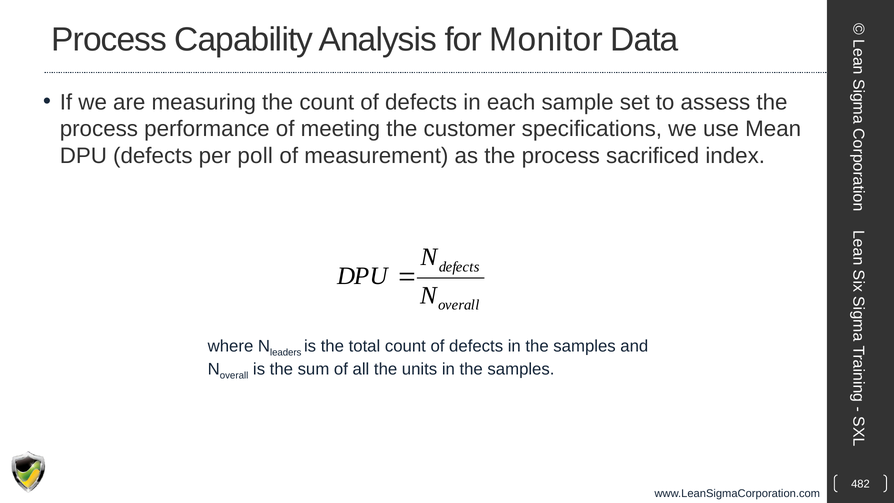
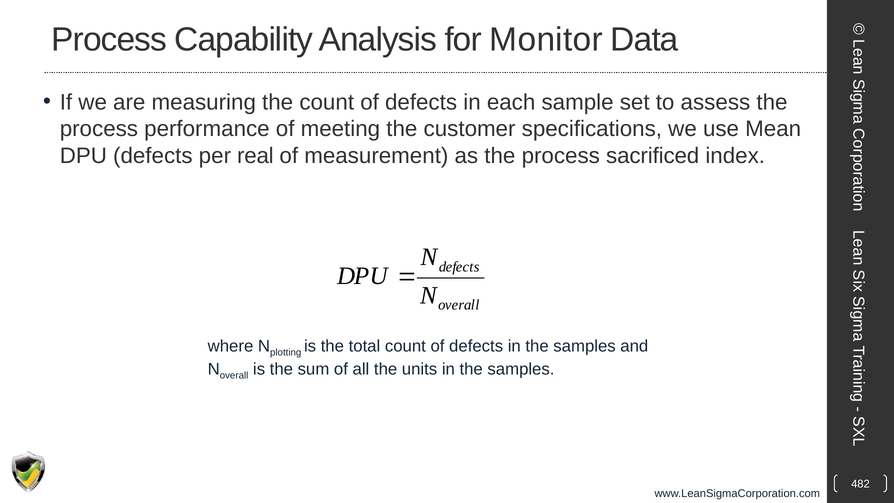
poll: poll -> real
leaders: leaders -> plotting
